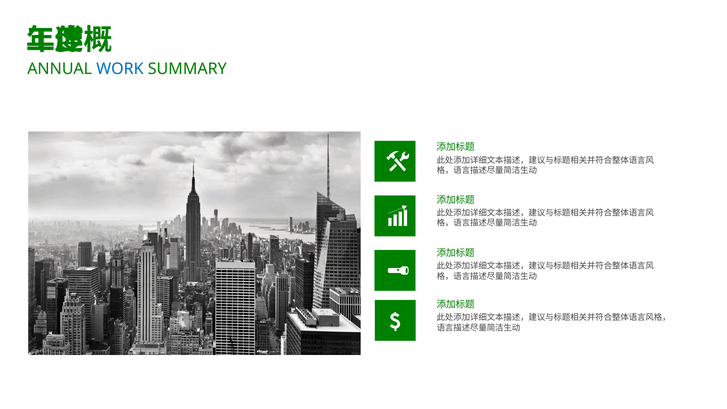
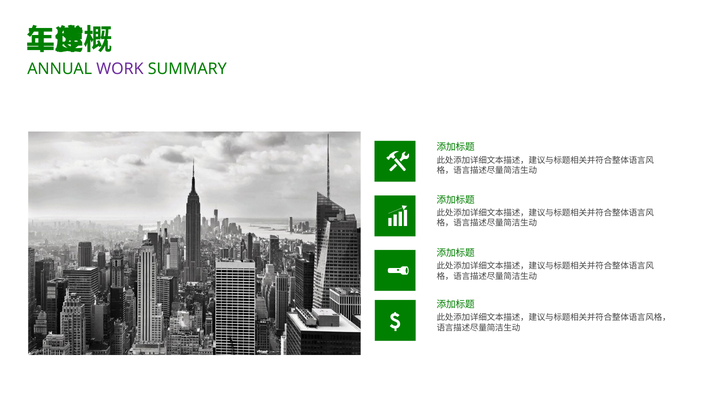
WORK colour: blue -> purple
